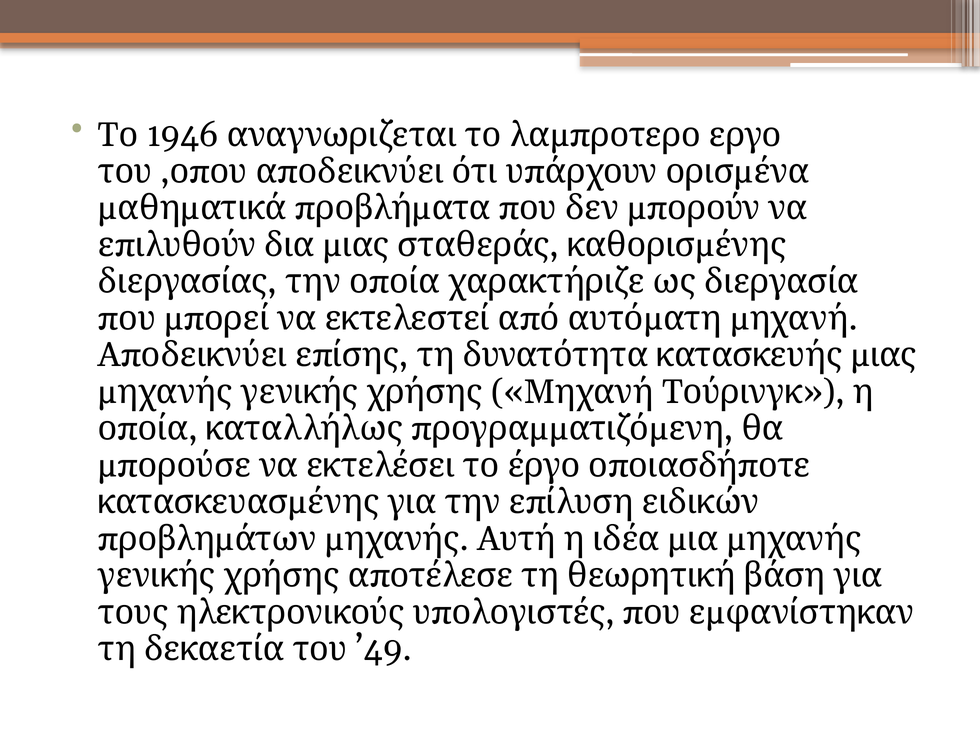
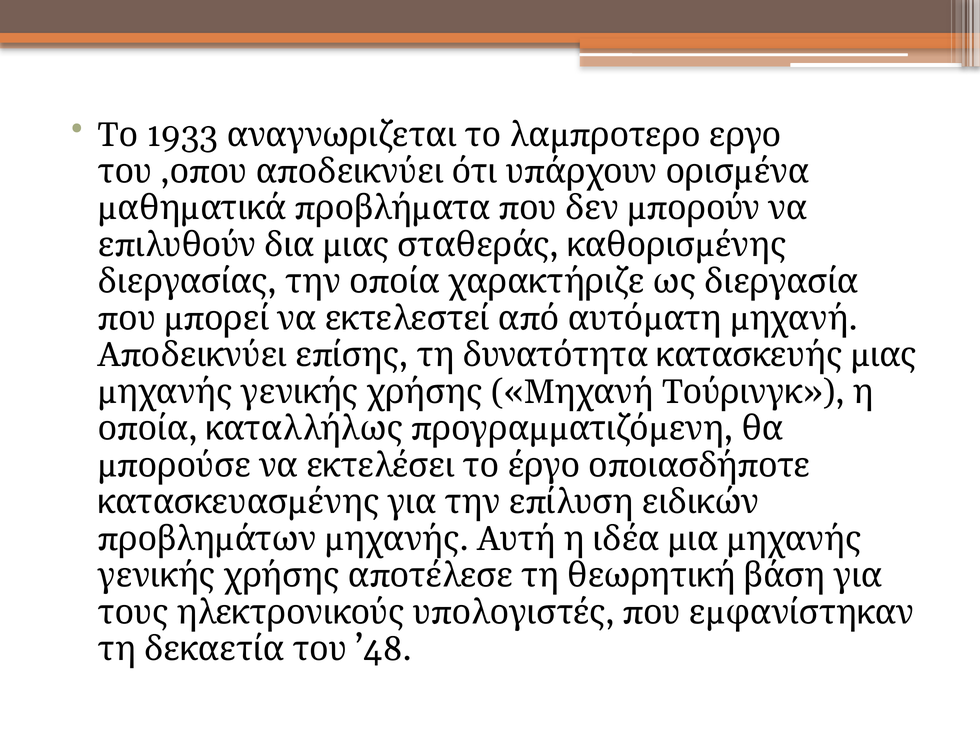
1946: 1946 -> 1933
’49: ’49 -> ’48
